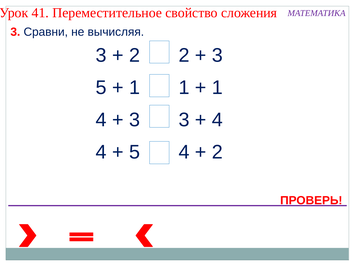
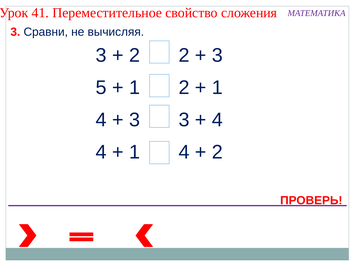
1 1: 1 -> 2
5 at (135, 152): 5 -> 1
